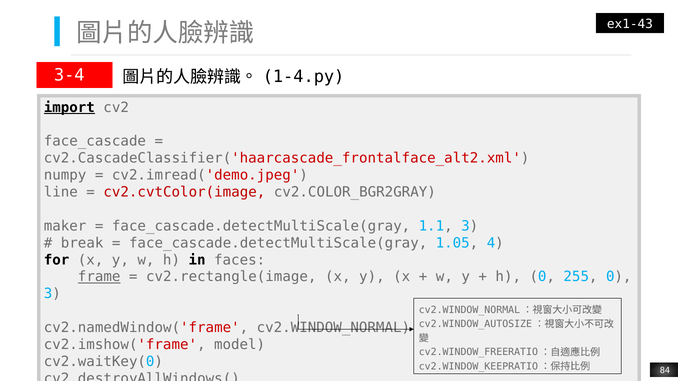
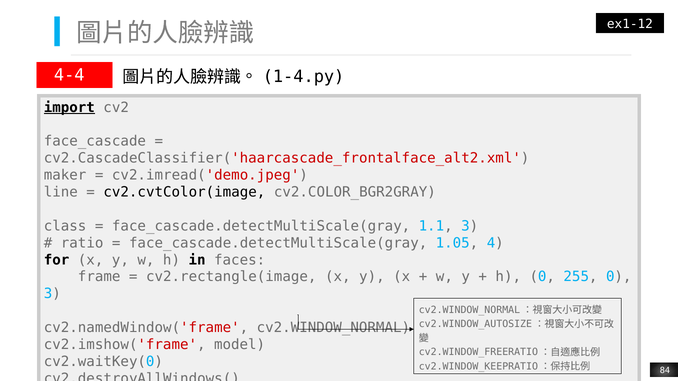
ex1-43: ex1-43 -> ex1-12
3-4: 3-4 -> 4-4
numpy: numpy -> maker
cv2.cvtColor(image colour: red -> black
maker: maker -> class
break: break -> ratio
frame underline: present -> none
